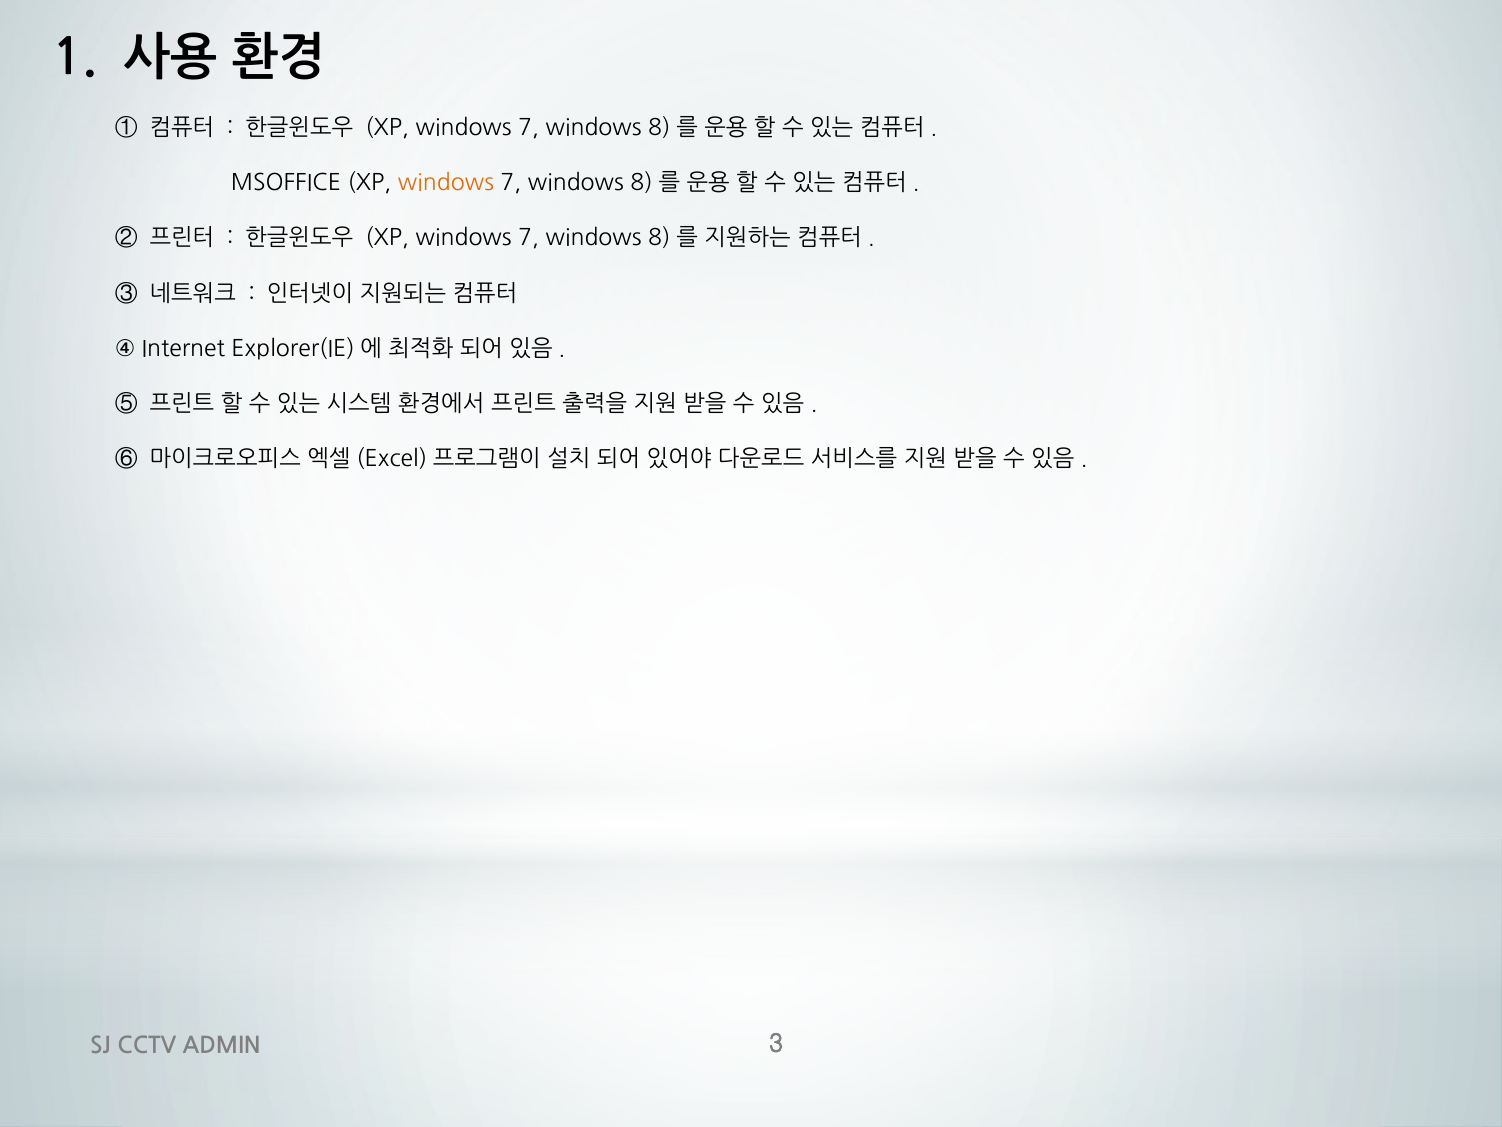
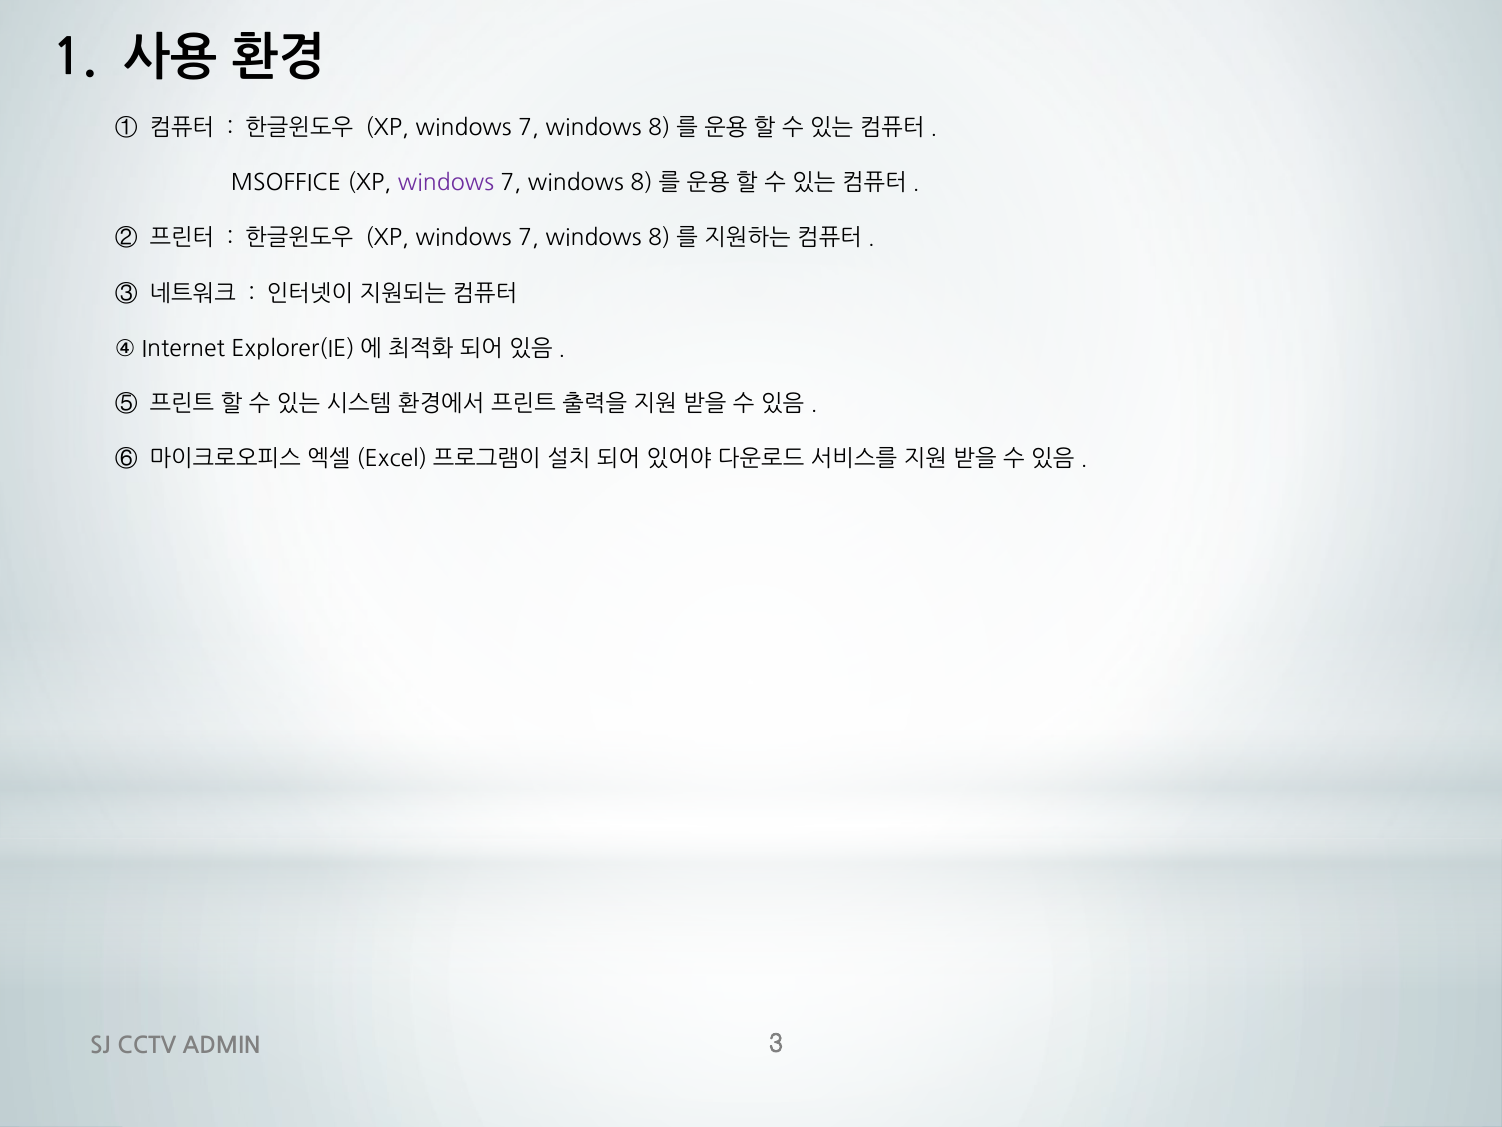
windows at (446, 183) colour: orange -> purple
